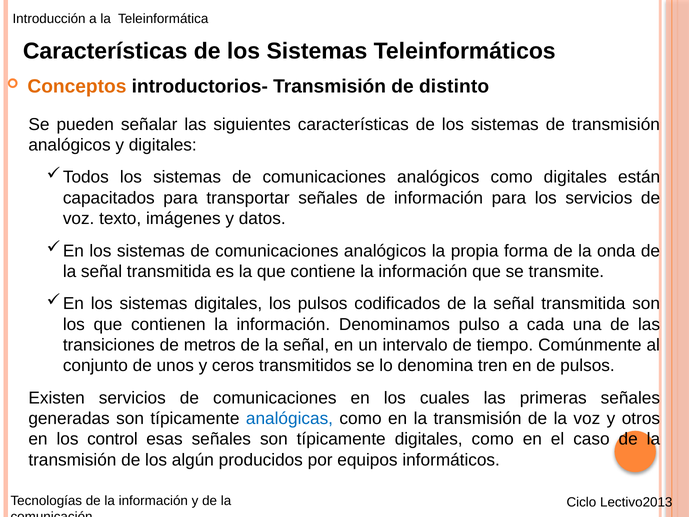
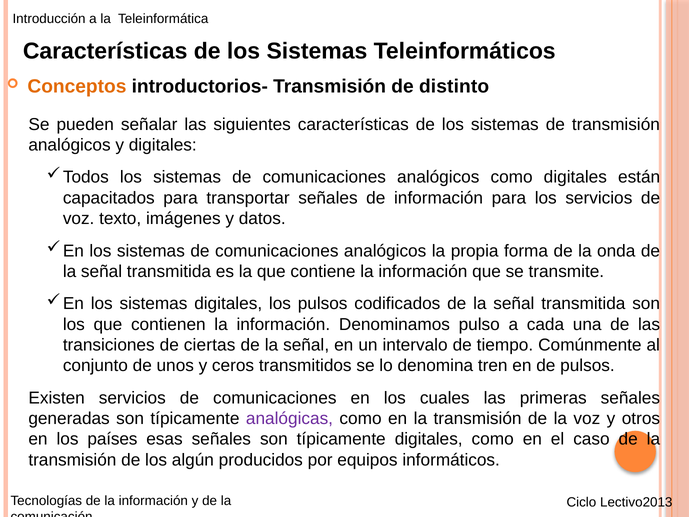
metros: metros -> ciertas
analógicas colour: blue -> purple
control: control -> países
